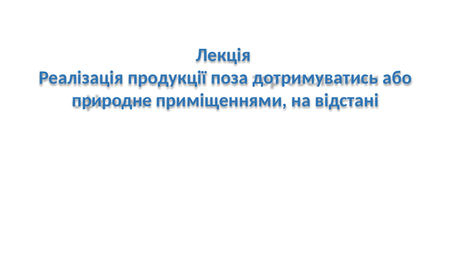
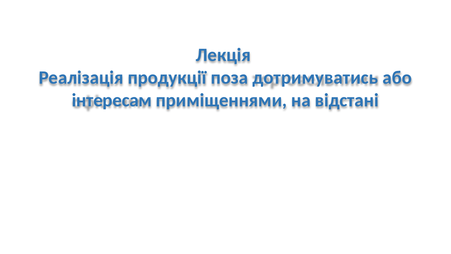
природне: природне -> інтересам
